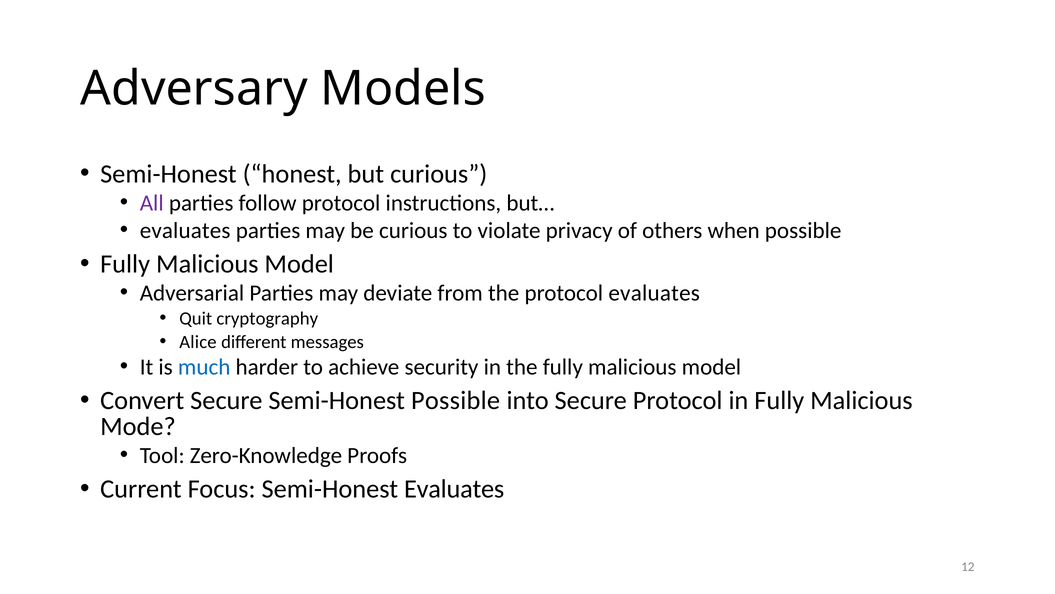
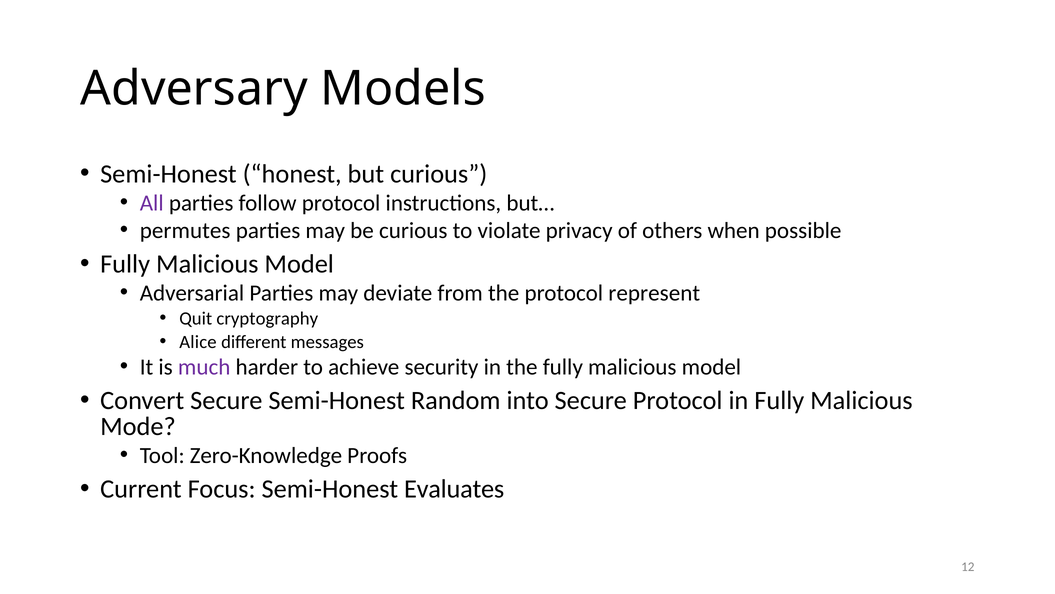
evaluates at (185, 230): evaluates -> permutes
protocol evaluates: evaluates -> represent
much colour: blue -> purple
Semi-Honest Possible: Possible -> Random
